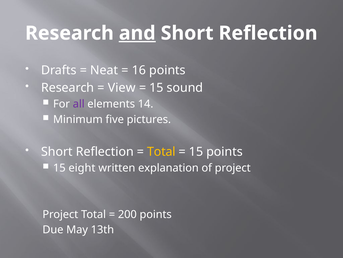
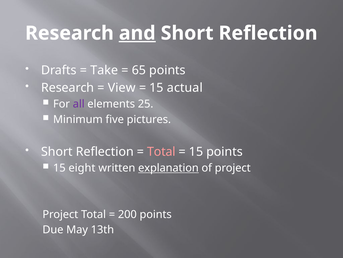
Neat: Neat -> Take
16: 16 -> 65
sound: sound -> actual
14: 14 -> 25
Total at (161, 151) colour: yellow -> pink
explanation underline: none -> present
